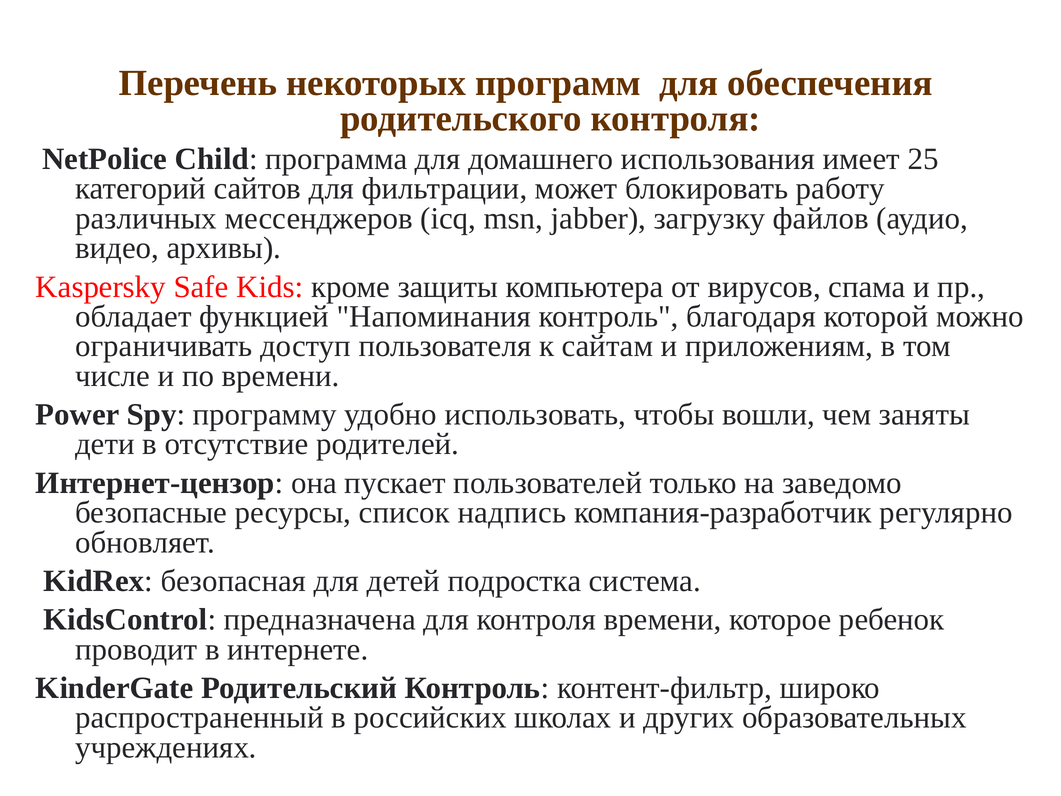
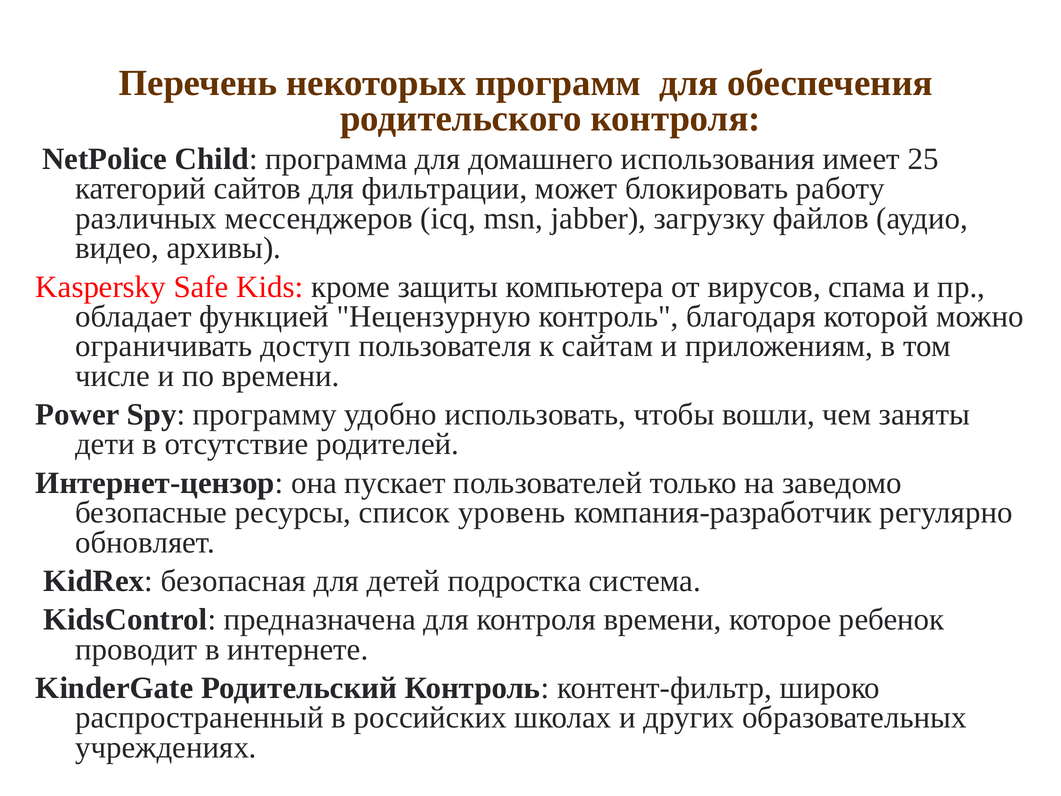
Напоминания: Напоминания -> Нецензурную
надпись: надпись -> уровень
